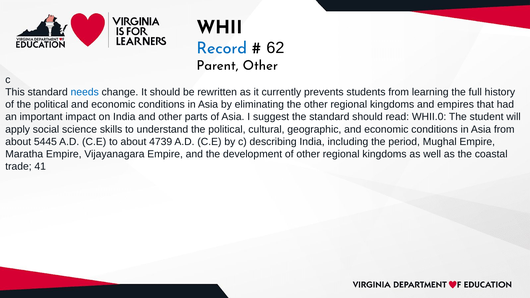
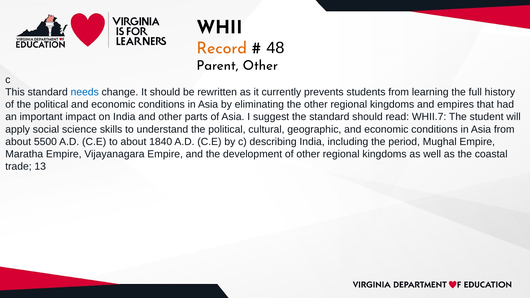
Record colour: blue -> orange
62: 62 -> 48
WHII.0: WHII.0 -> WHII.7
5445: 5445 -> 5500
4739: 4739 -> 1840
41: 41 -> 13
